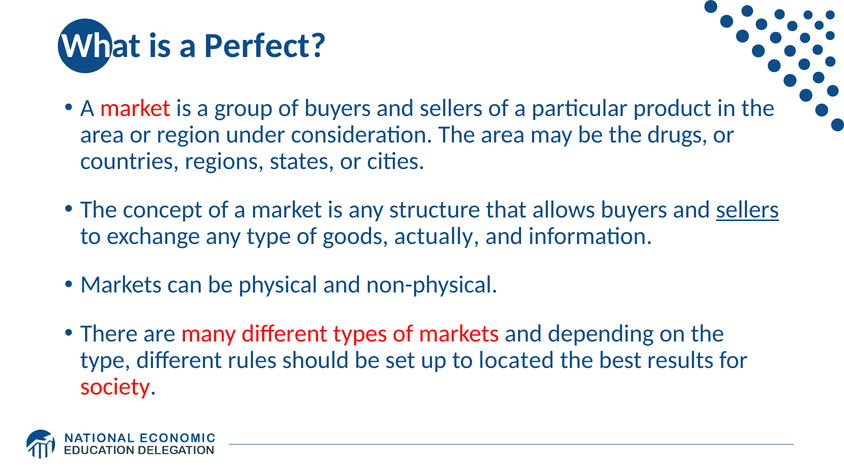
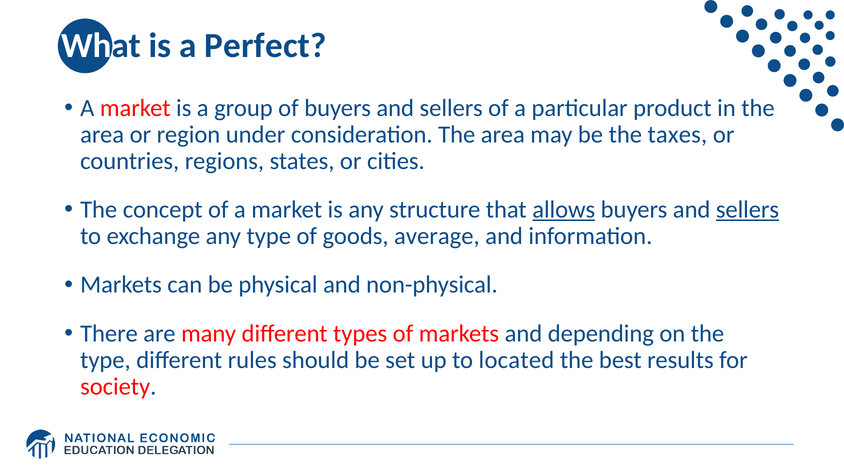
drugs: drugs -> taxes
allows underline: none -> present
actually: actually -> average
